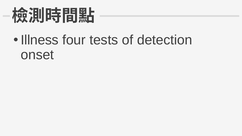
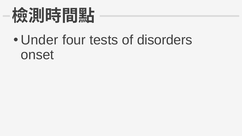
Illness: Illness -> Under
detection: detection -> disorders
